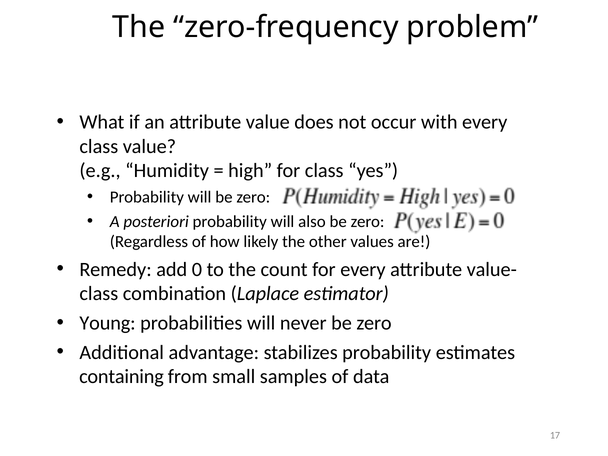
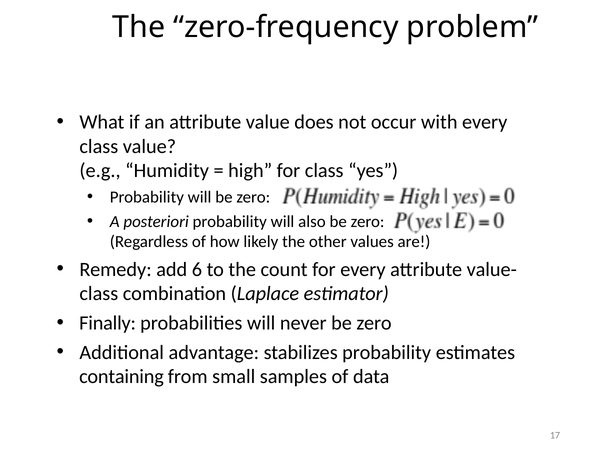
0: 0 -> 6
Young: Young -> Finally
